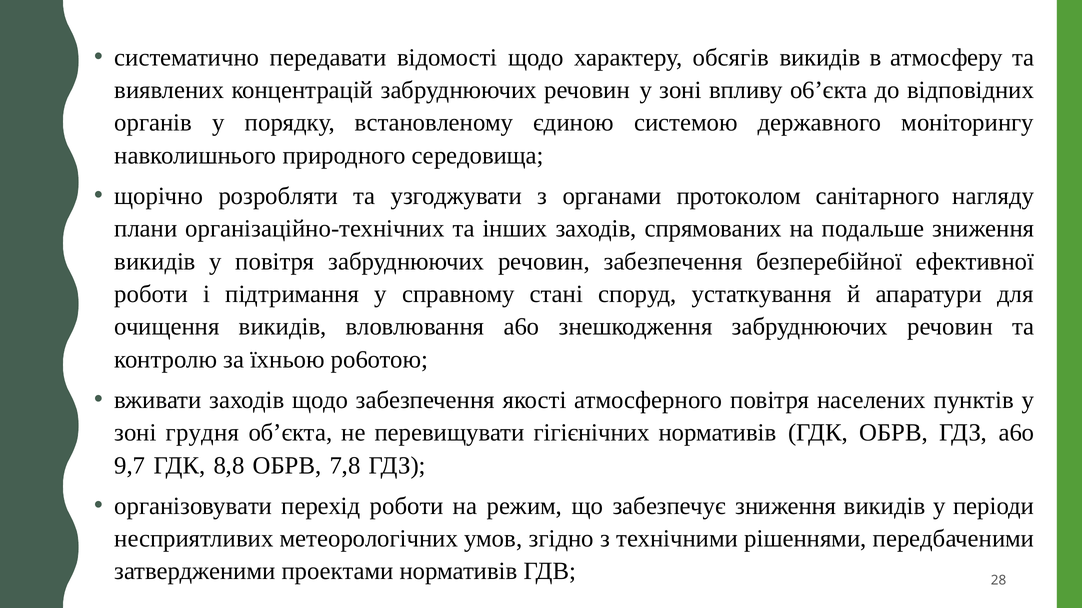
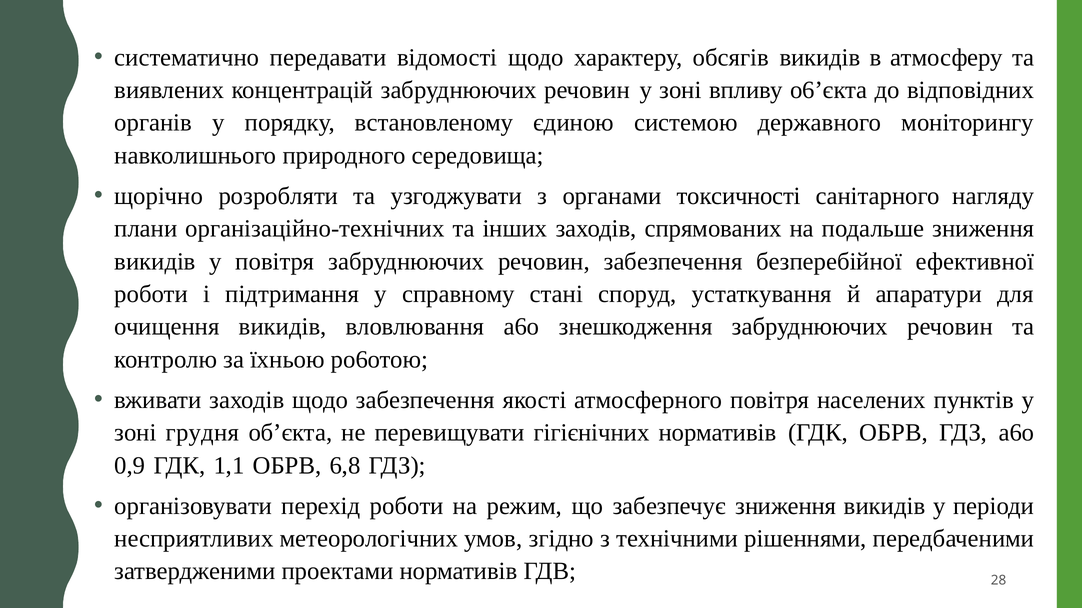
протоколом: протоколом -> токсичності
9,7: 9,7 -> 0,9
8,8: 8,8 -> 1,1
7,8: 7,8 -> 6,8
